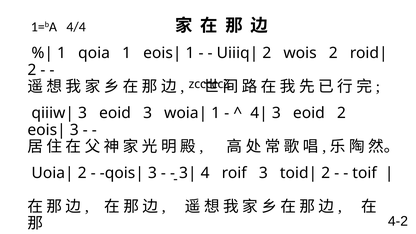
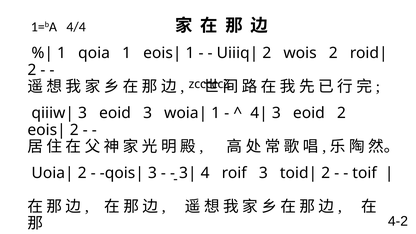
3 at (74, 130): 3 -> 2
